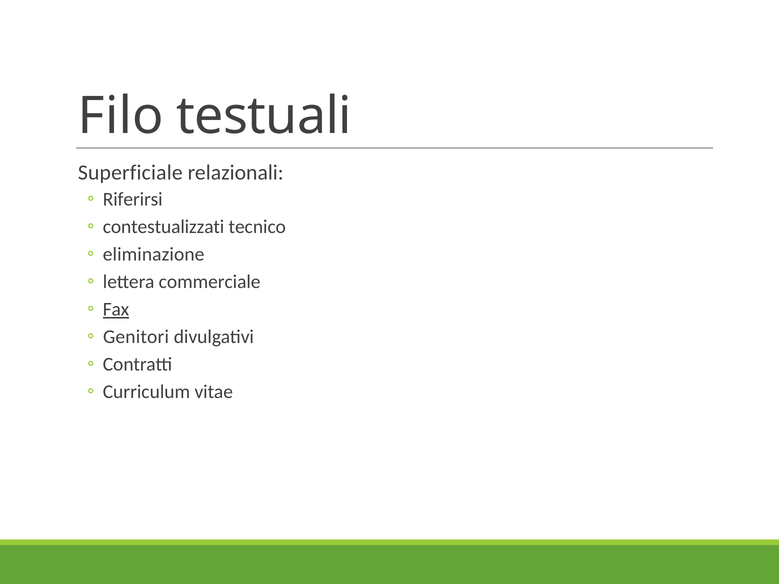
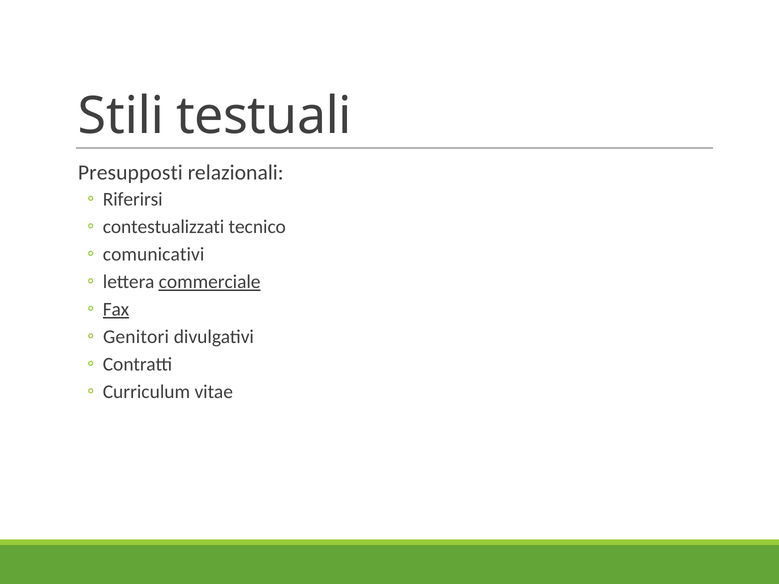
Filo: Filo -> Stili
Superficiale: Superficiale -> Presupposti
eliminazione: eliminazione -> comunicativi
commerciale underline: none -> present
